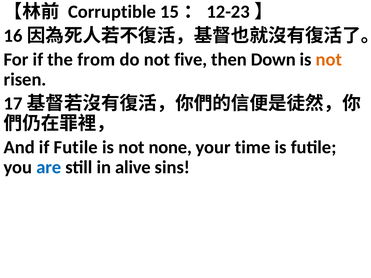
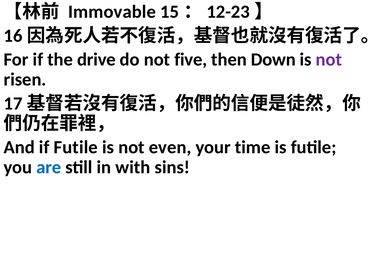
Corruptible: Corruptible -> Immovable
from: from -> drive
not at (329, 60) colour: orange -> purple
none: none -> even
alive: alive -> with
